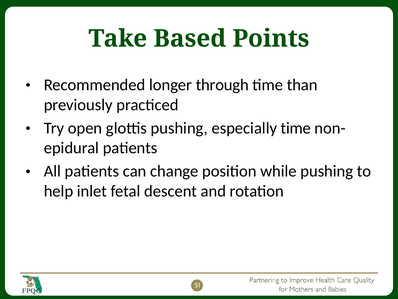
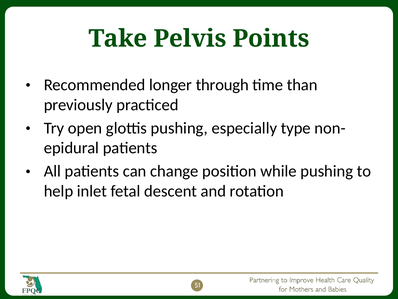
Based: Based -> Pelvis
especially time: time -> type
